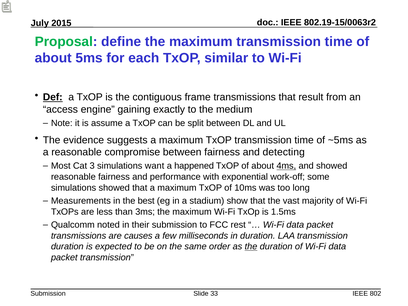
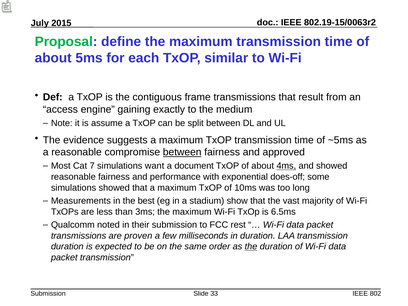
Def underline: present -> none
between at (182, 152) underline: none -> present
detecting: detecting -> approved
3: 3 -> 7
happened: happened -> document
work-off: work-off -> does-off
1.5ms: 1.5ms -> 6.5ms
causes: causes -> proven
